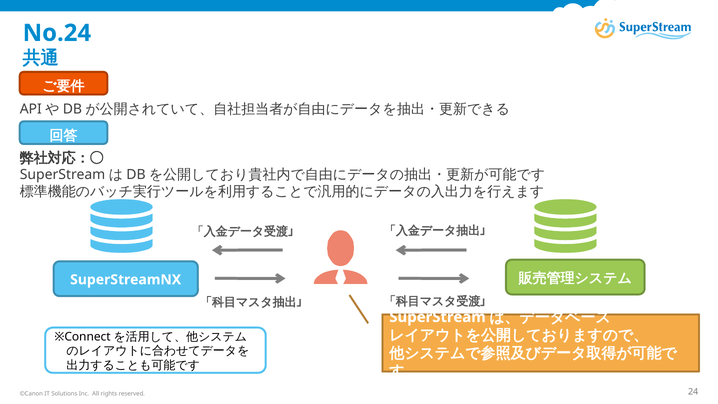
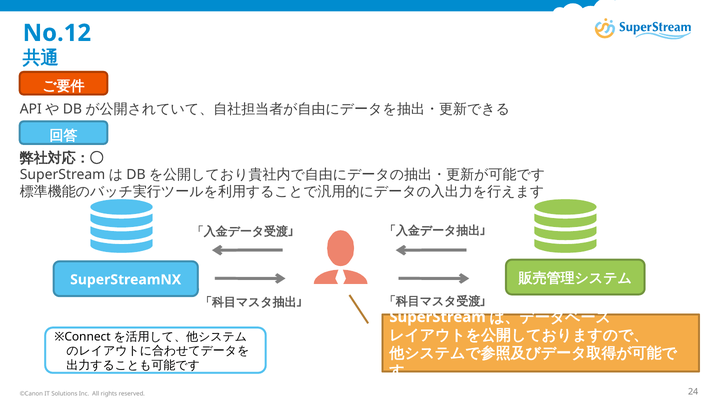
No.24: No.24 -> No.12
